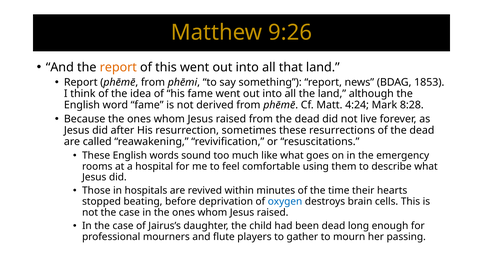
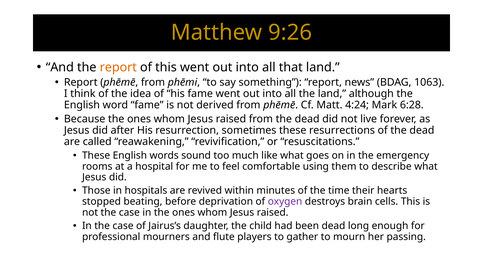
1853: 1853 -> 1063
8:28: 8:28 -> 6:28
oxygen colour: blue -> purple
